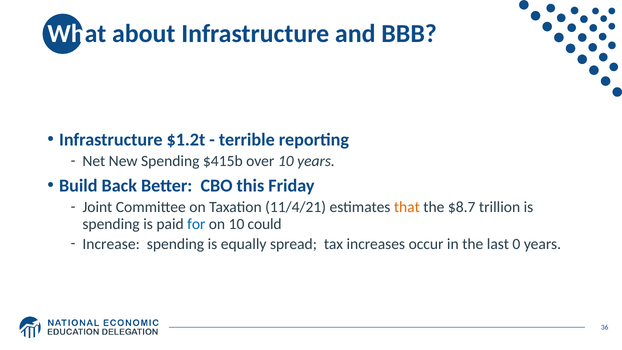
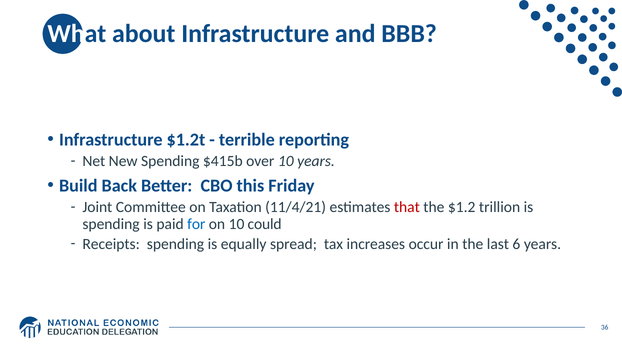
that colour: orange -> red
$8.7: $8.7 -> $1.2
Increase: Increase -> Receipts
0: 0 -> 6
